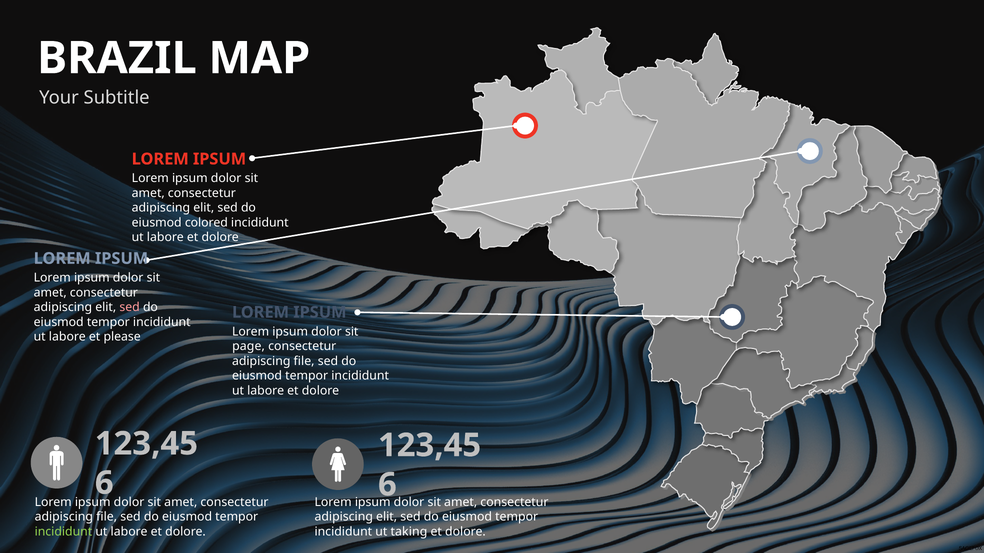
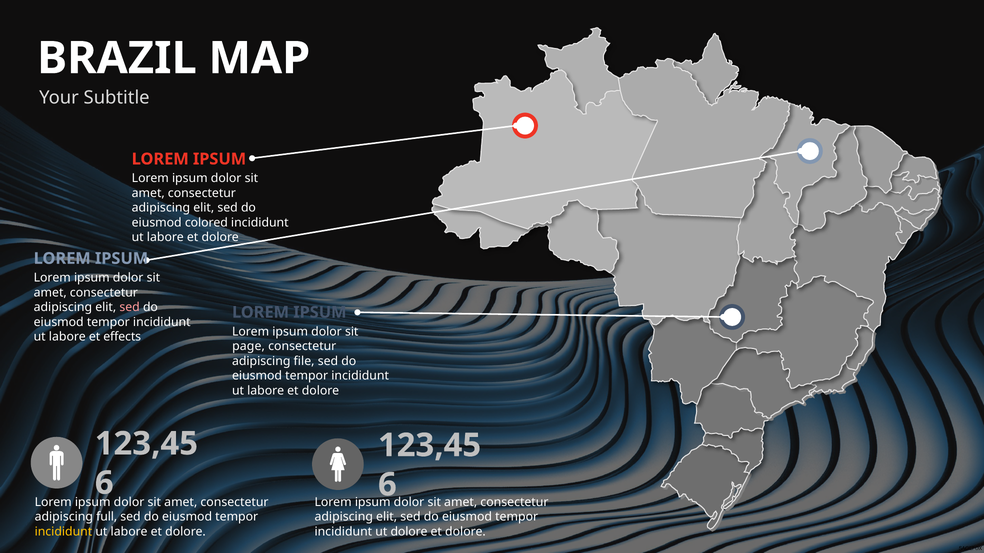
please: please -> effects
file at (107, 517): file -> full
incididunt at (63, 532) colour: light green -> yellow
ut taking: taking -> dolore
